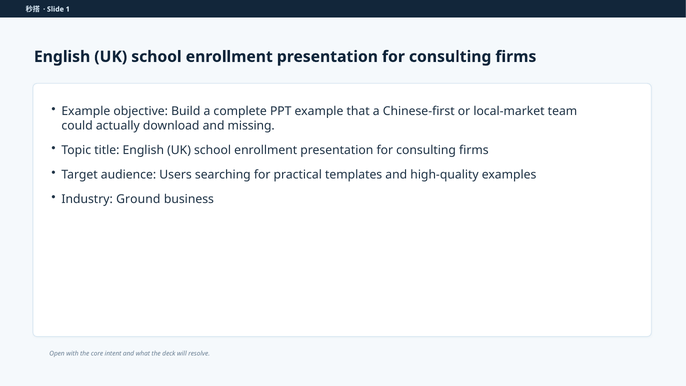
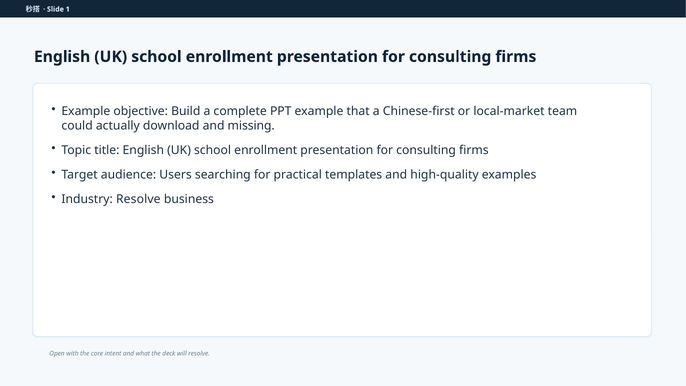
Industry Ground: Ground -> Resolve
